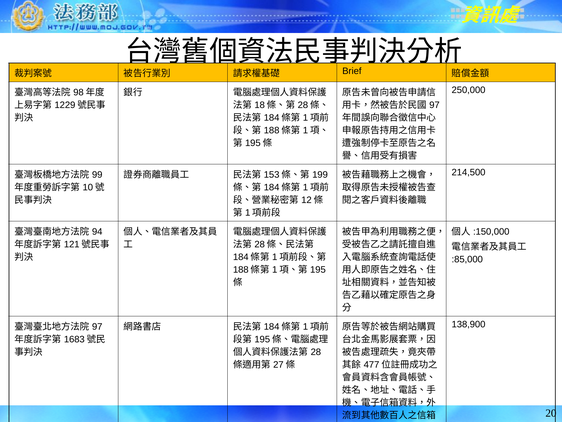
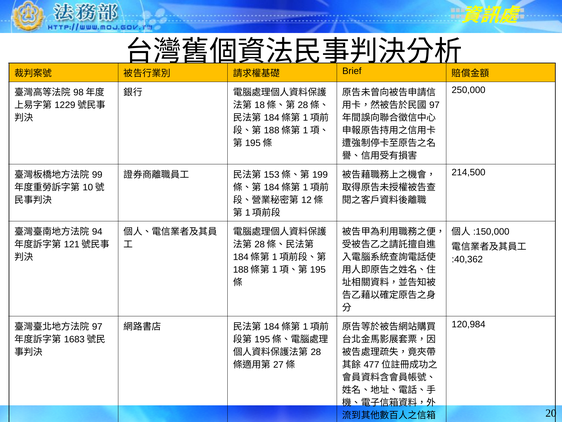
:85,000: :85,000 -> :40,362
138,900: 138,900 -> 120,984
